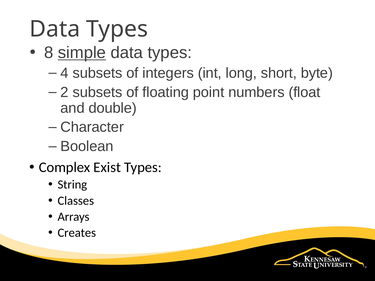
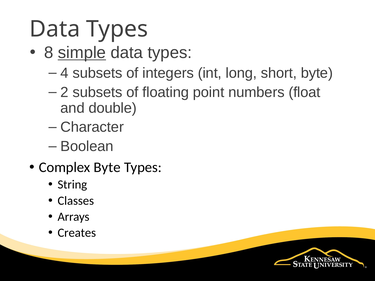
Complex Exist: Exist -> Byte
